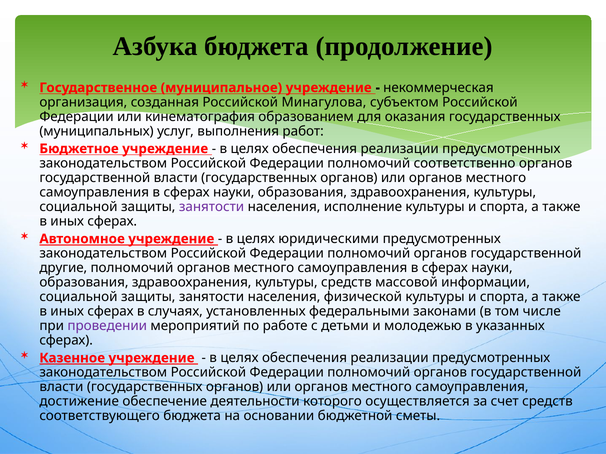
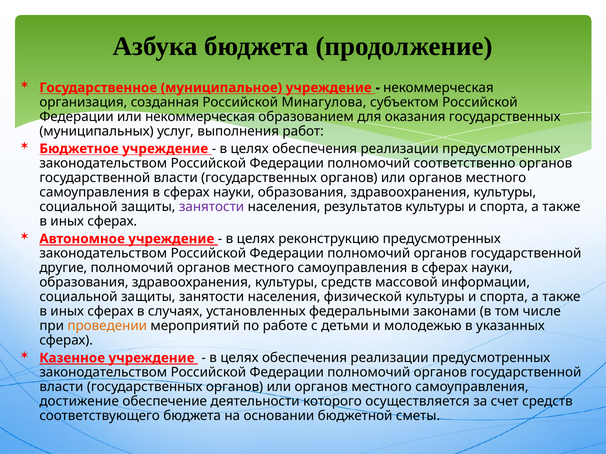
или кинематография: кинематография -> некоммерческая
исполнение: исполнение -> результатов
юридическими: юридическими -> реконструкцию
проведении colour: purple -> orange
